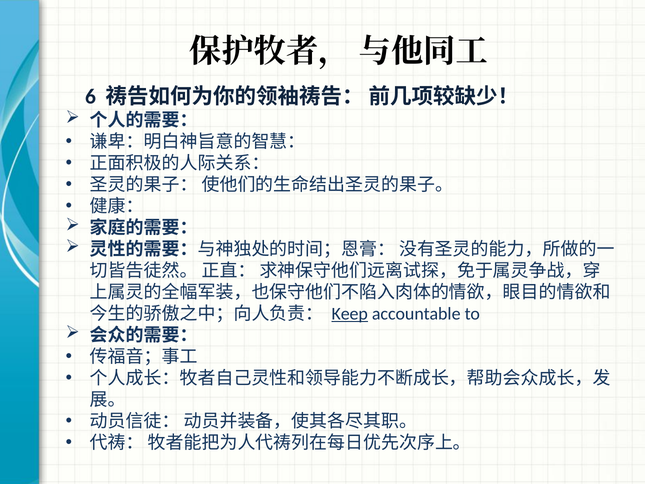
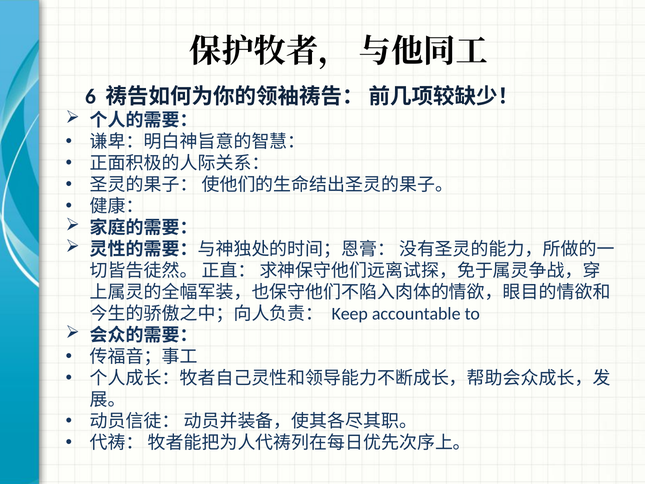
Keep underline: present -> none
